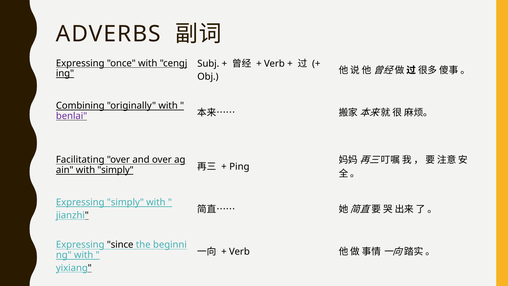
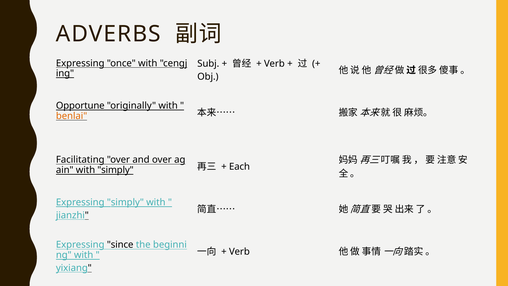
Combining: Combining -> Opportune
benlai colour: purple -> orange
Ping: Ping -> Each
